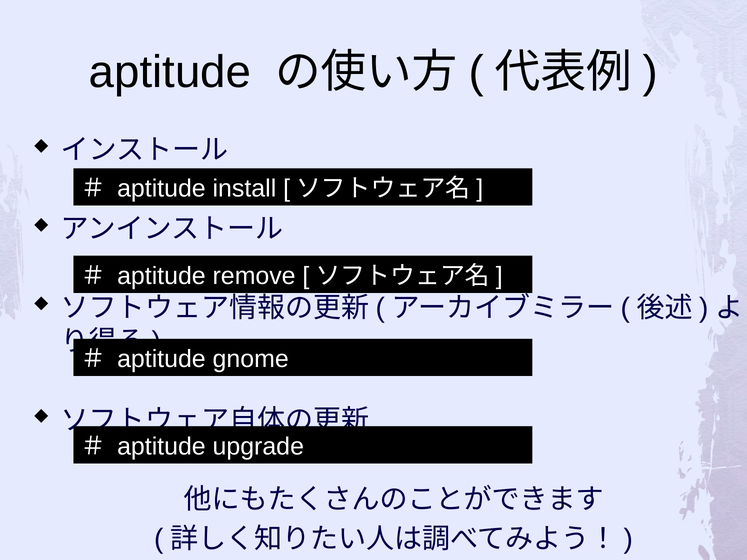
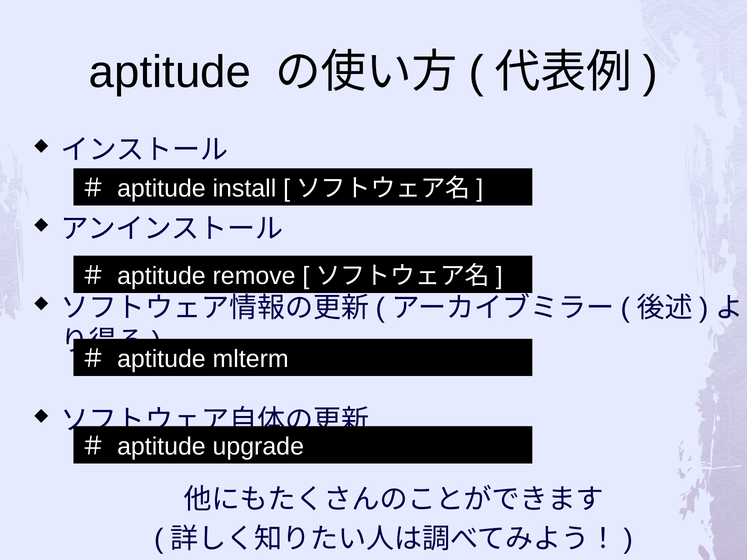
gnome: gnome -> mlterm
